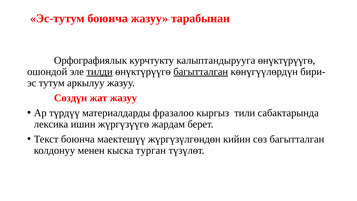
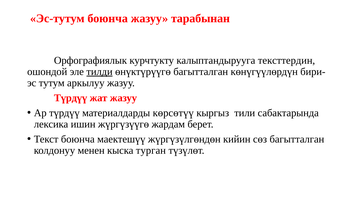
калыптандырууга өнүктүрүүгө: өнүктүрүүгө -> тексттердин
багытталган at (201, 72) underline: present -> none
Сөздүн at (71, 98): Сөздүн -> Түрдүү
фразалоо: фразалоо -> көрсөтүү
